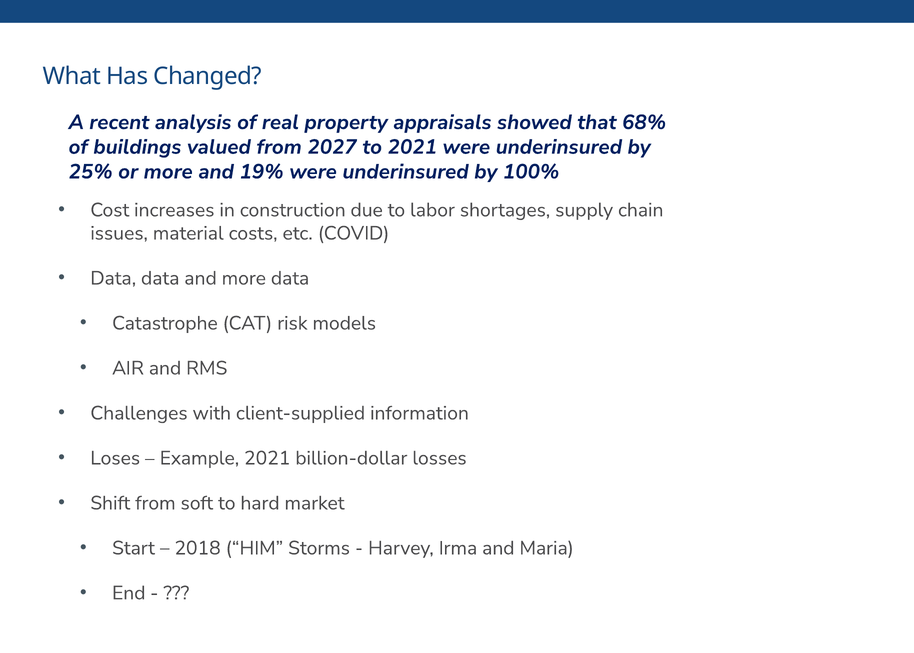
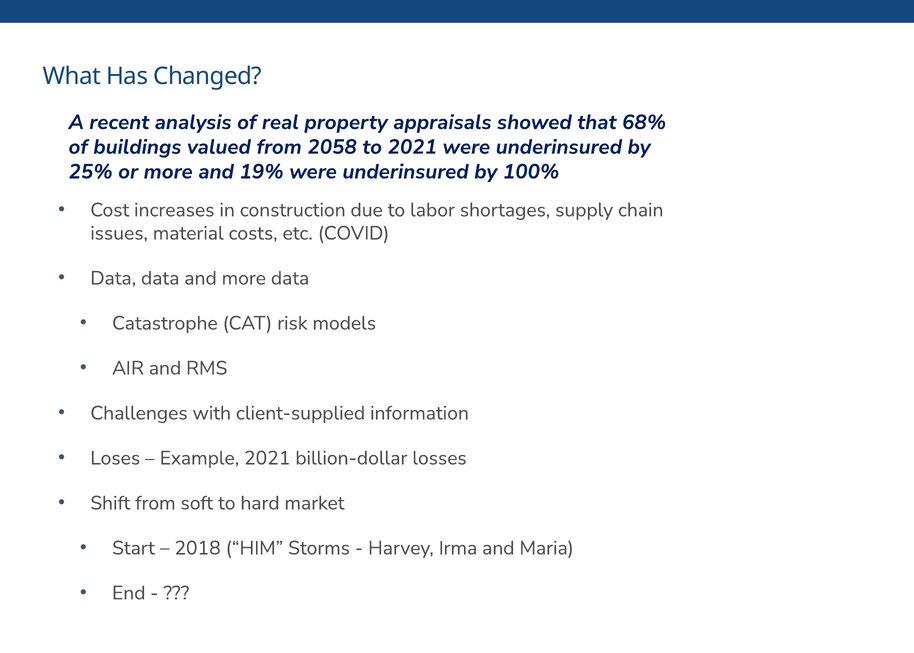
2027: 2027 -> 2058
